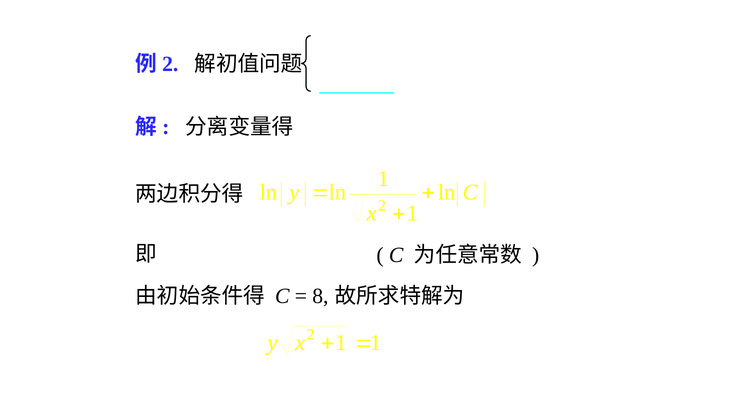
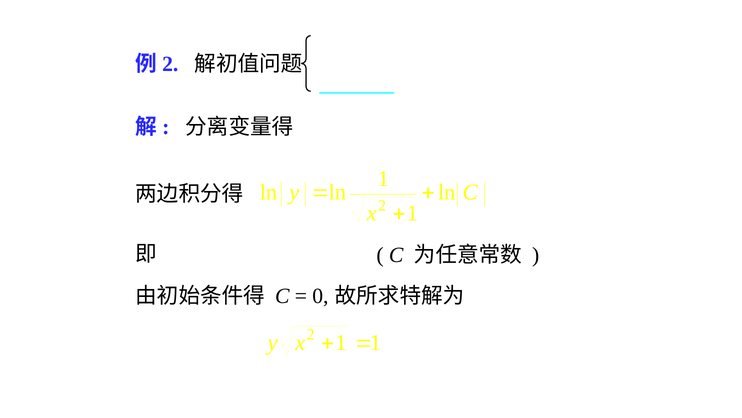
8 at (320, 295): 8 -> 0
